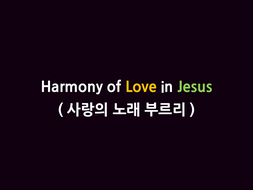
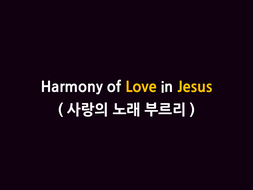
Jesus colour: light green -> yellow
